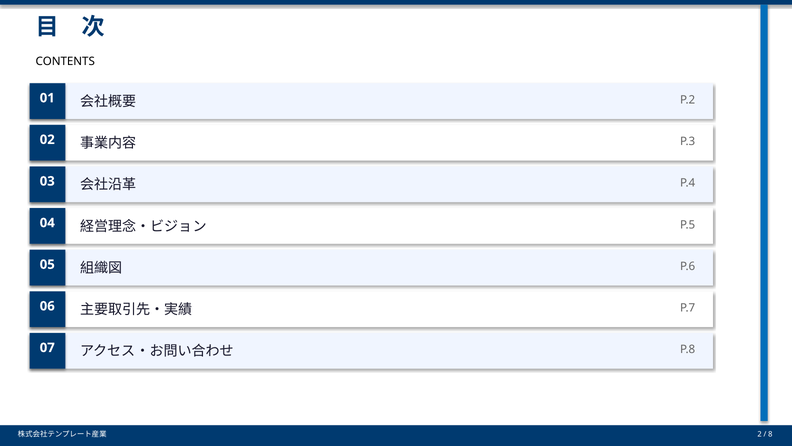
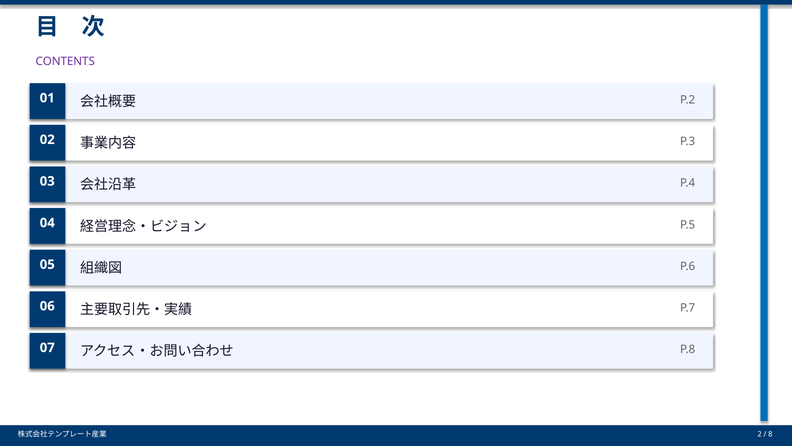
CONTENTS colour: black -> purple
